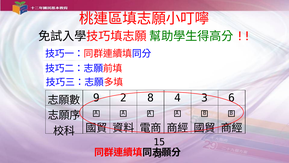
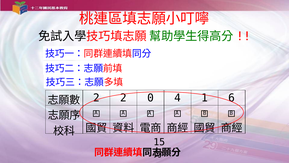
9 at (96, 98): 9 -> 2
8: 8 -> 0
3: 3 -> 1
